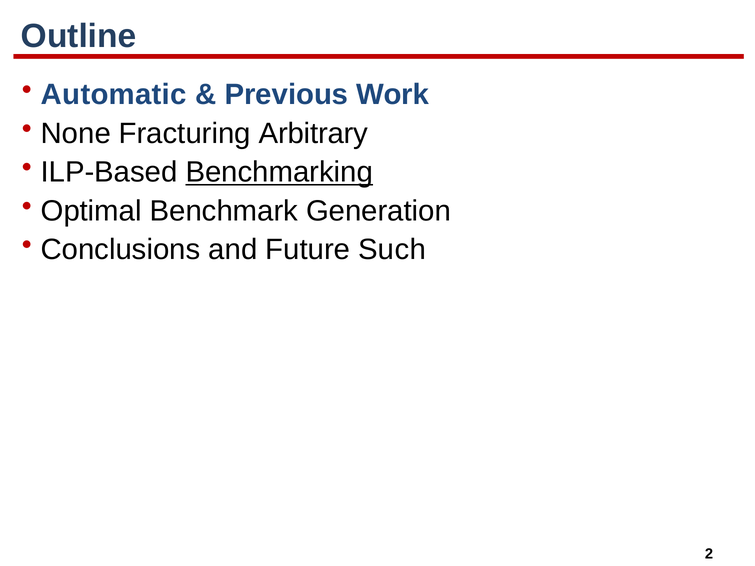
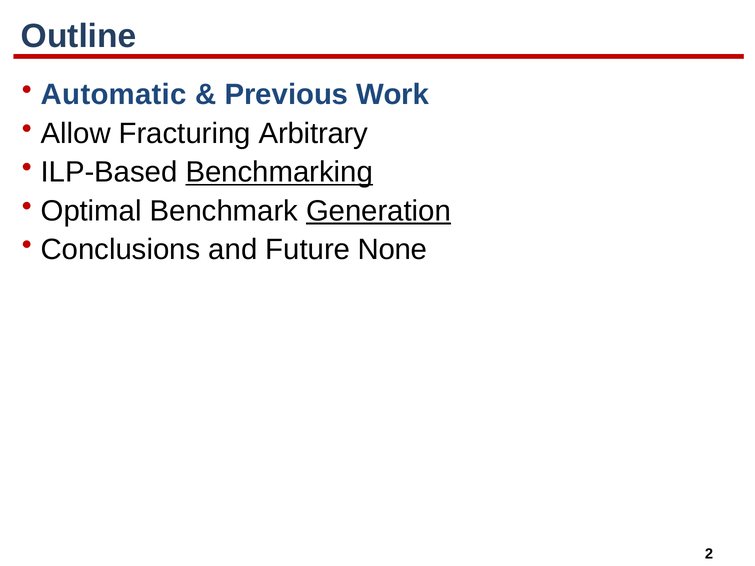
None: None -> Allow
Generation underline: none -> present
Such: Such -> None
